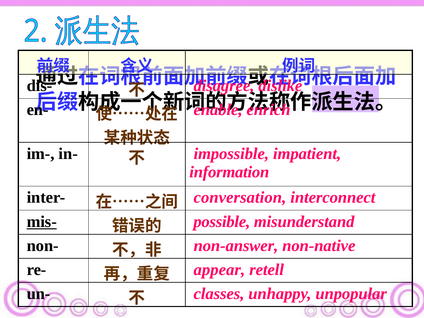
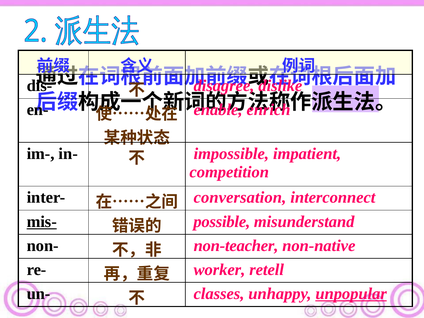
information: information -> competition
non-answer: non-answer -> non-teacher
appear: appear -> worker
unpopular underline: none -> present
